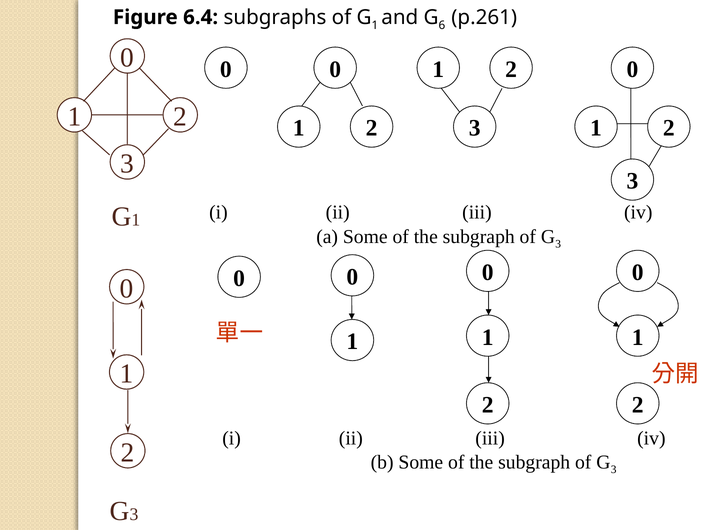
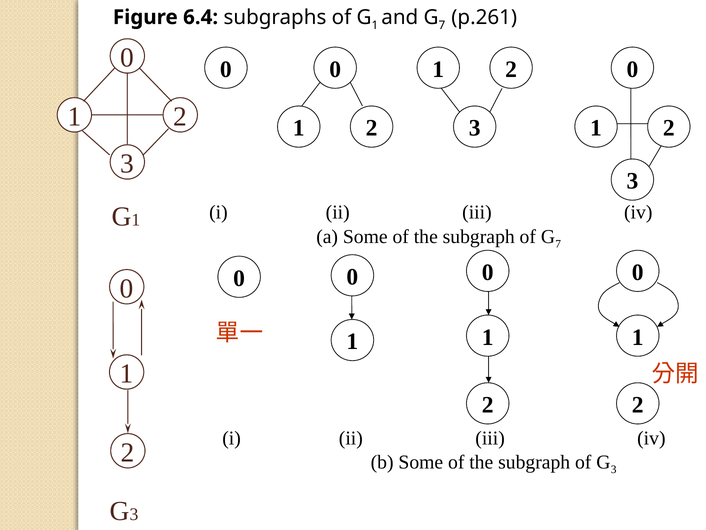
6 at (442, 25): 6 -> 7
3 at (558, 244): 3 -> 7
